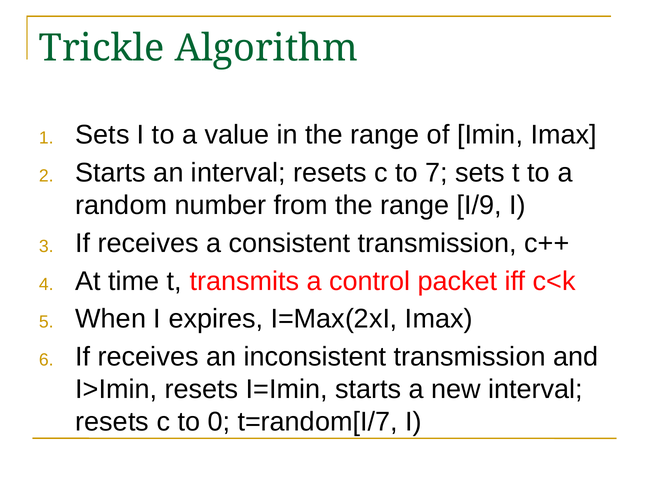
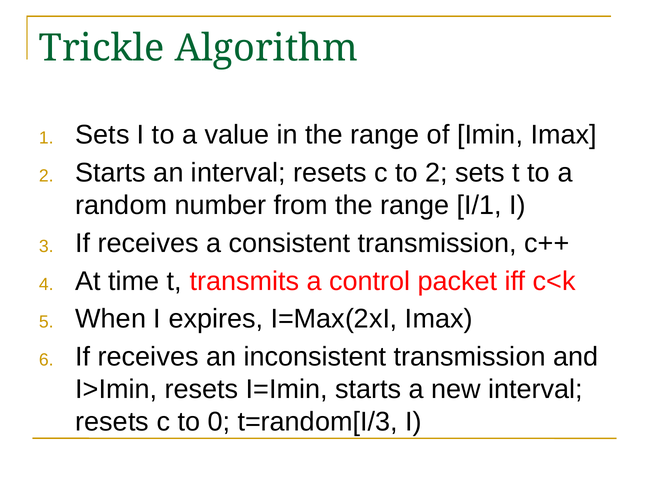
to 7: 7 -> 2
I/9: I/9 -> I/1
t=random[I/7: t=random[I/7 -> t=random[I/3
